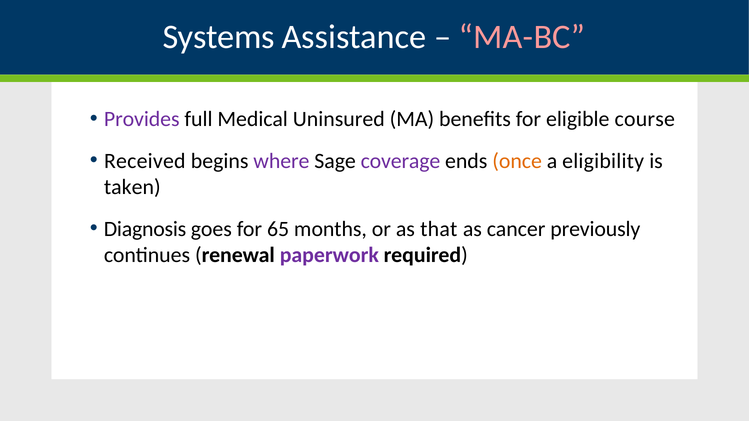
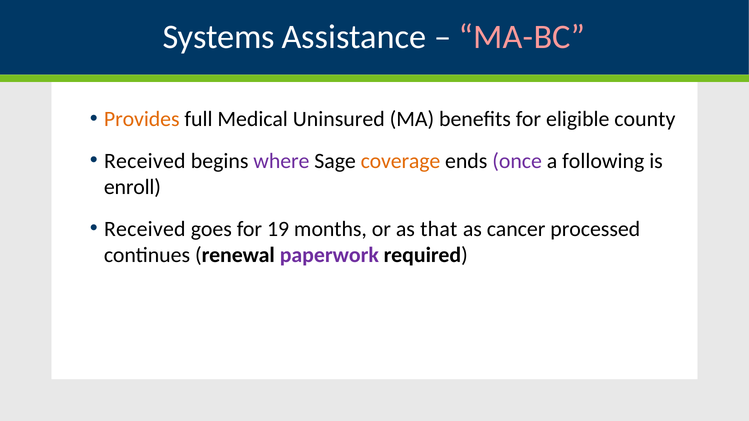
Provides colour: purple -> orange
course: course -> county
coverage colour: purple -> orange
once colour: orange -> purple
eligibility: eligibility -> following
taken: taken -> enroll
Diagnosis at (145, 229): Diagnosis -> Received
65: 65 -> 19
previously: previously -> processed
